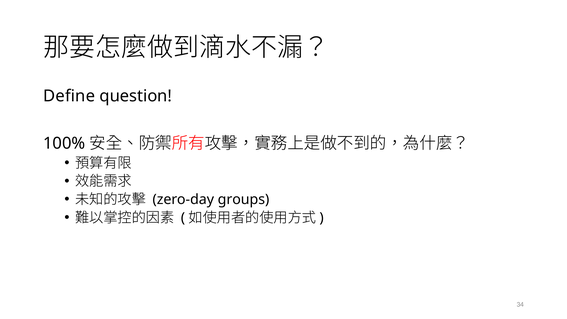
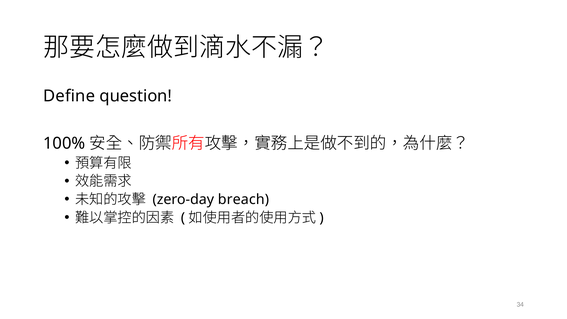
groups: groups -> breach
